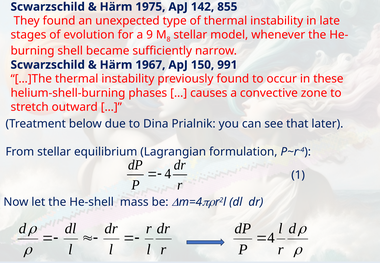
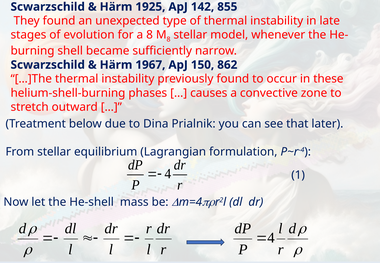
1975: 1975 -> 1925
a 9: 9 -> 8
991: 991 -> 862
